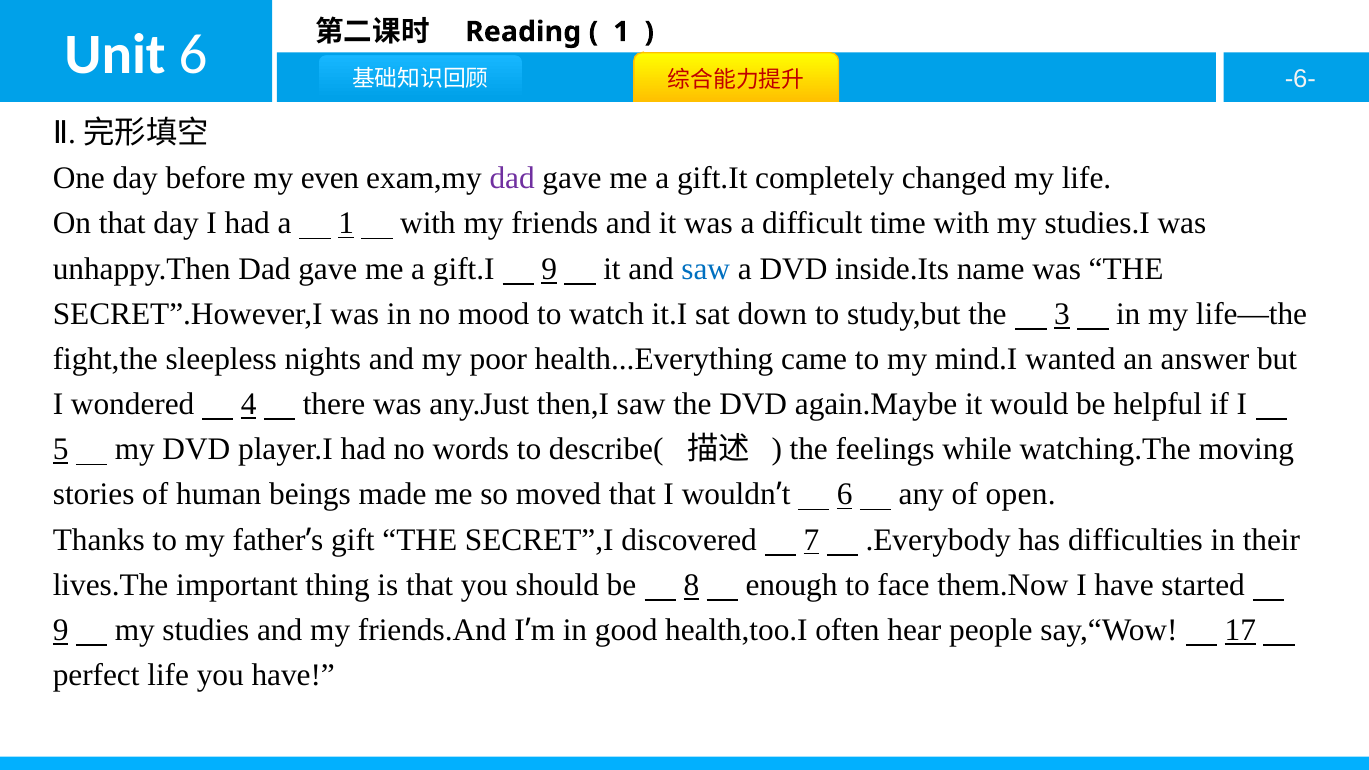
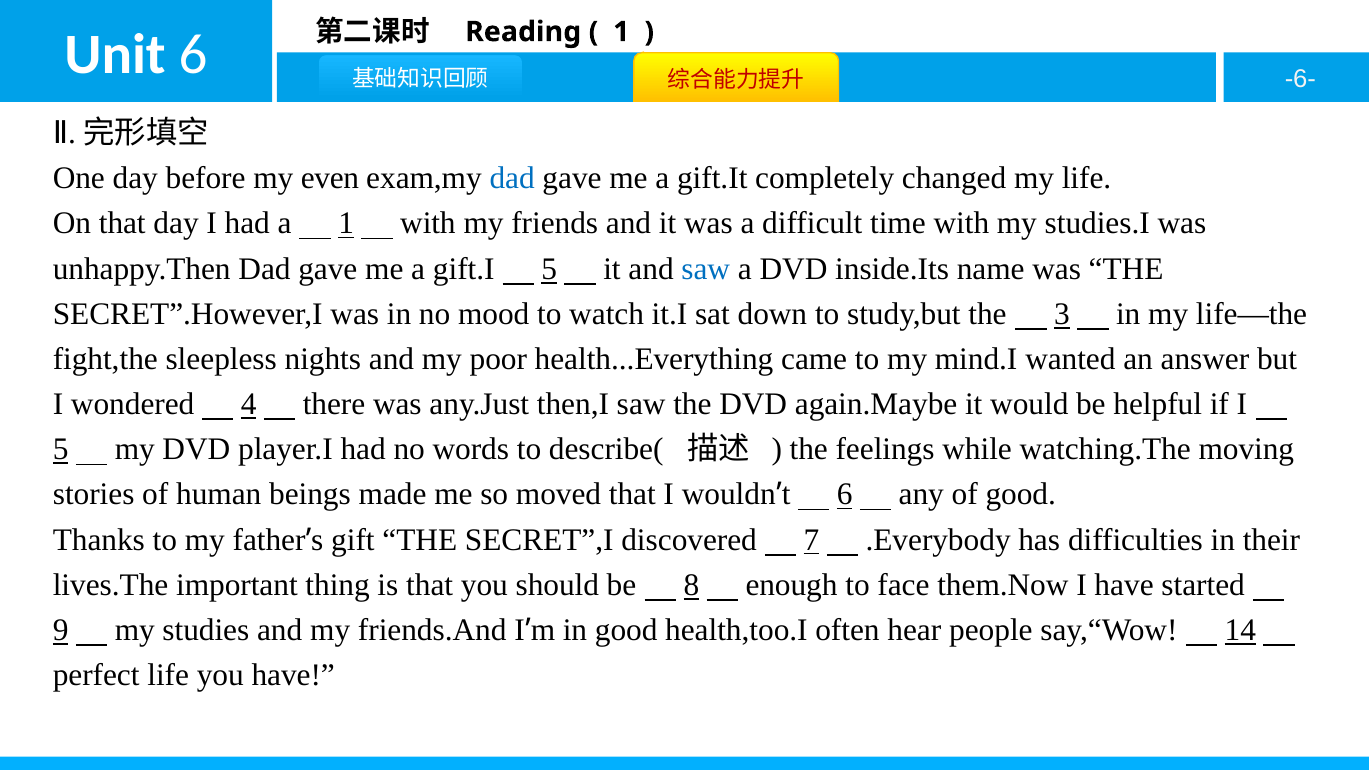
dad at (512, 179) colour: purple -> blue
gift.I 9: 9 -> 5
of open: open -> good
17: 17 -> 14
